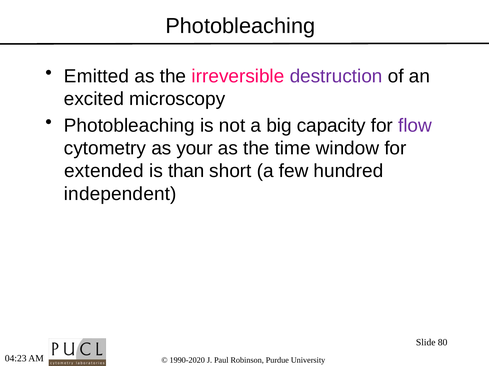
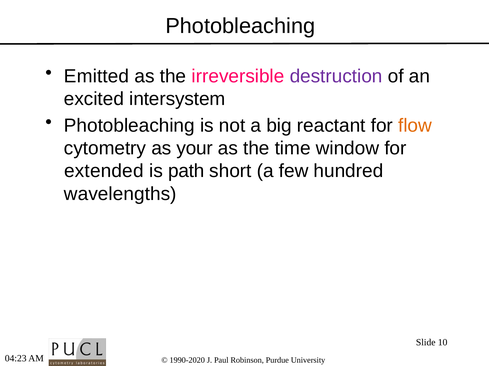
microscopy: microscopy -> intersystem
capacity: capacity -> reactant
flow colour: purple -> orange
than: than -> path
independent: independent -> wavelengths
80: 80 -> 10
